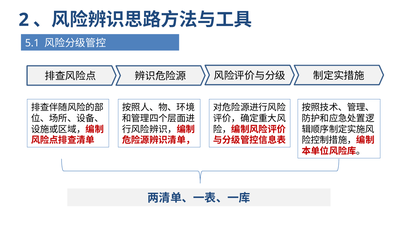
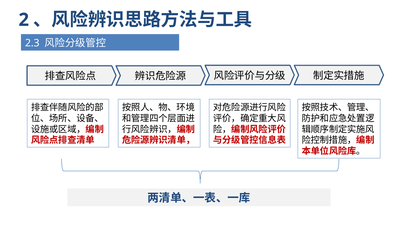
5.1: 5.1 -> 2.3
